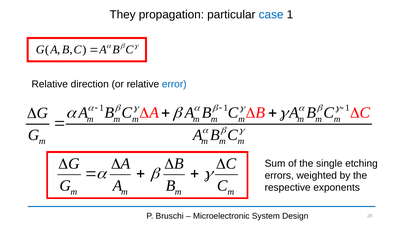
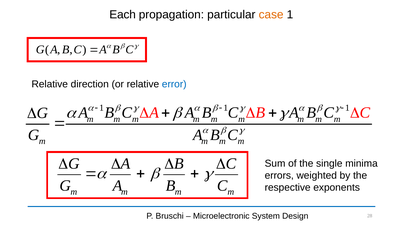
They: They -> Each
case colour: blue -> orange
etching: etching -> minima
